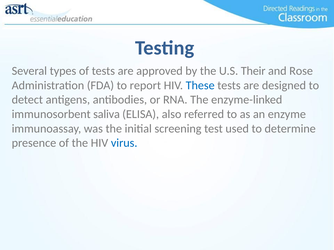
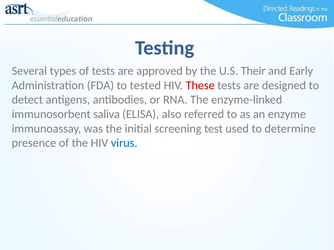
Rose: Rose -> Early
report: report -> tested
These colour: blue -> red
